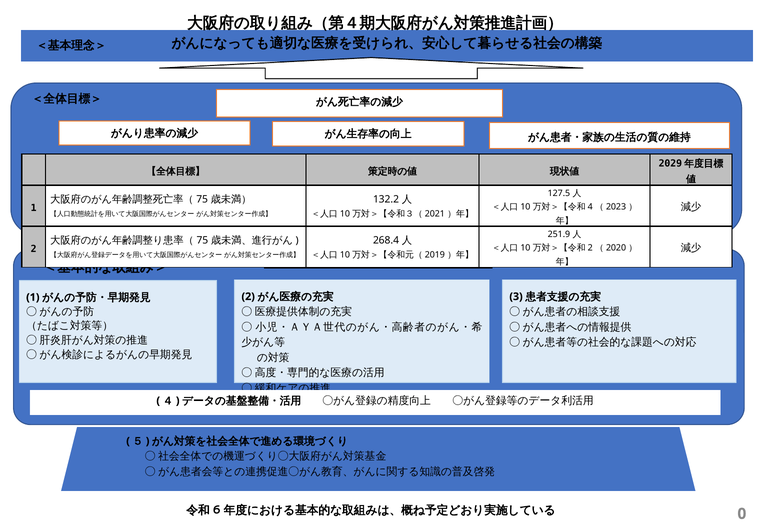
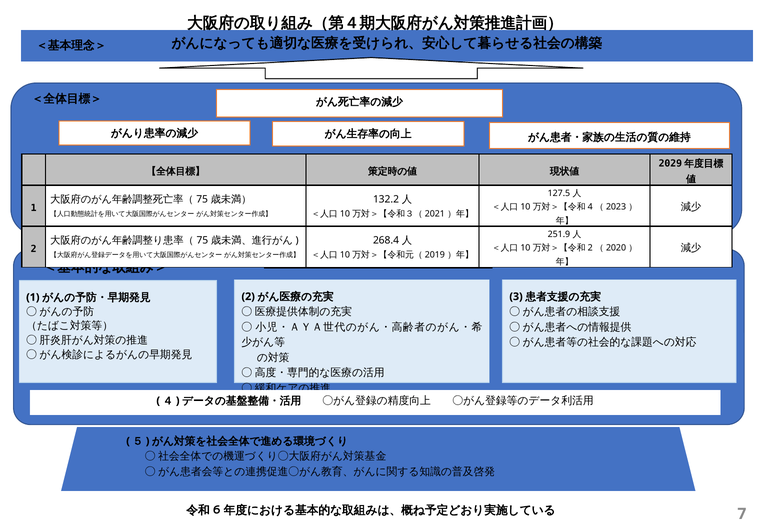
0: 0 -> 7
